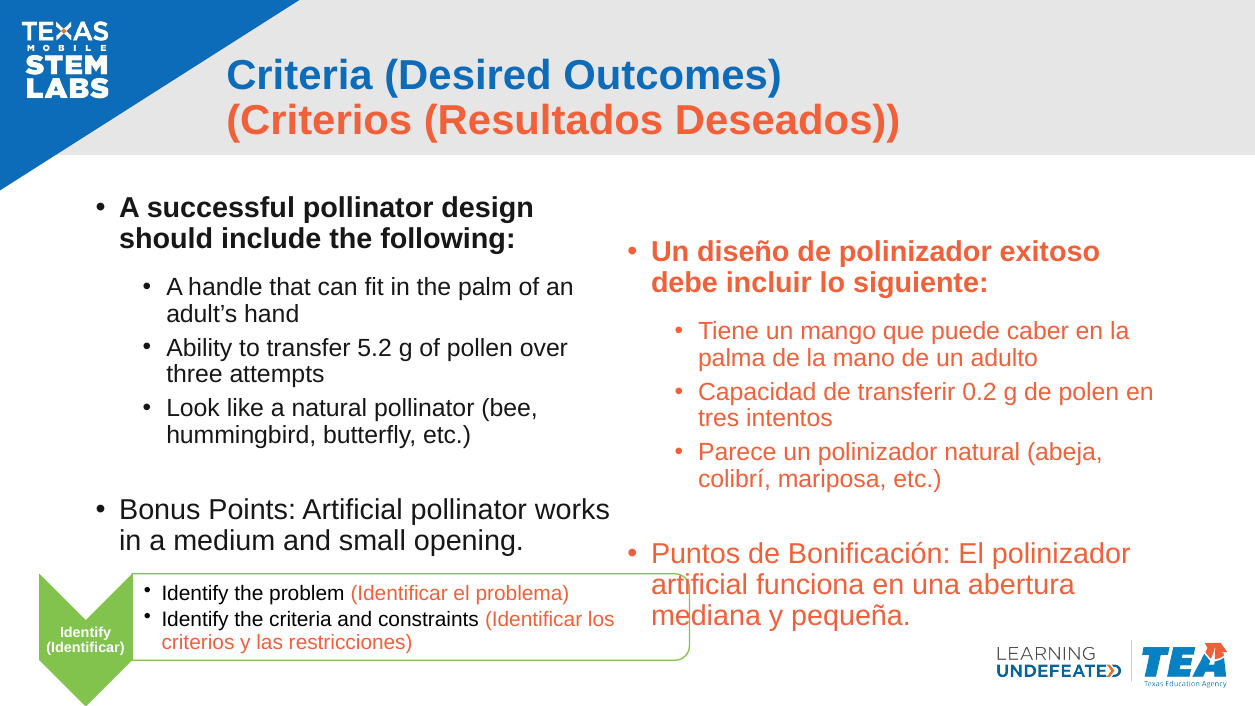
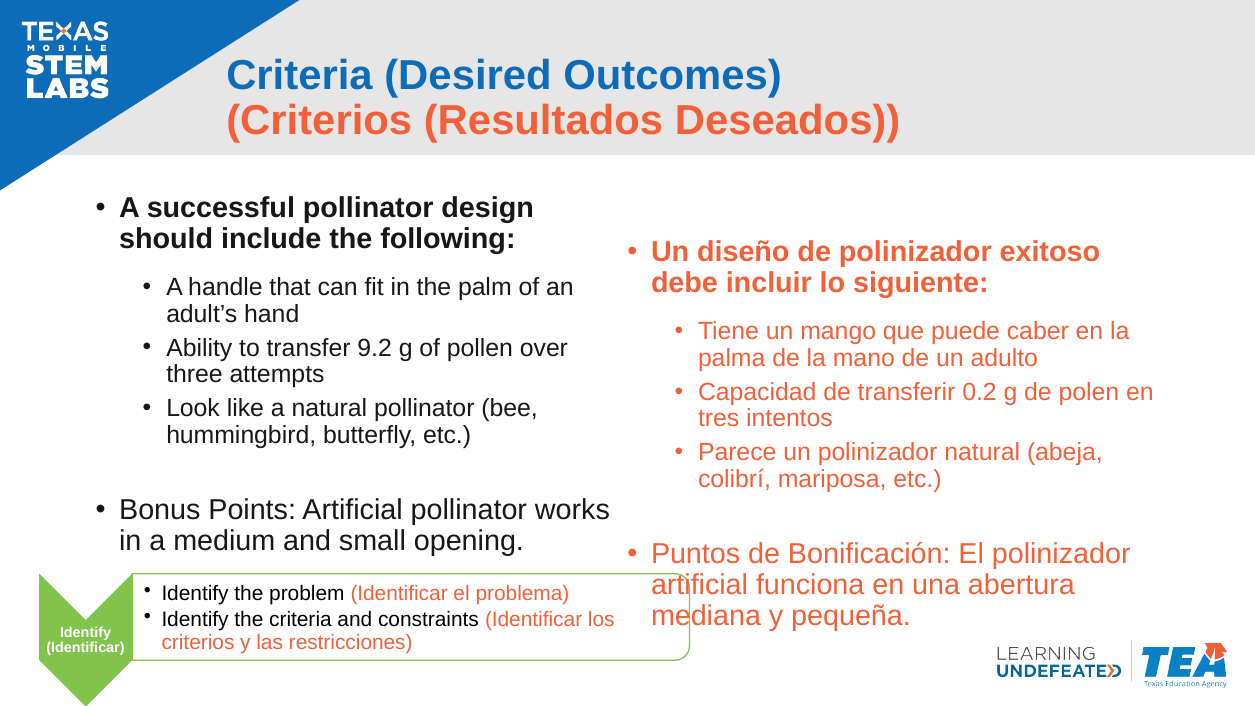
5.2: 5.2 -> 9.2
